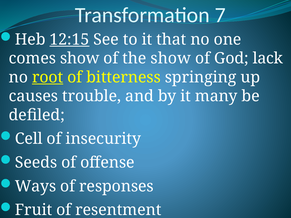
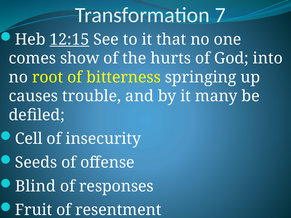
the show: show -> hurts
lack: lack -> into
root underline: present -> none
Ways: Ways -> Blind
